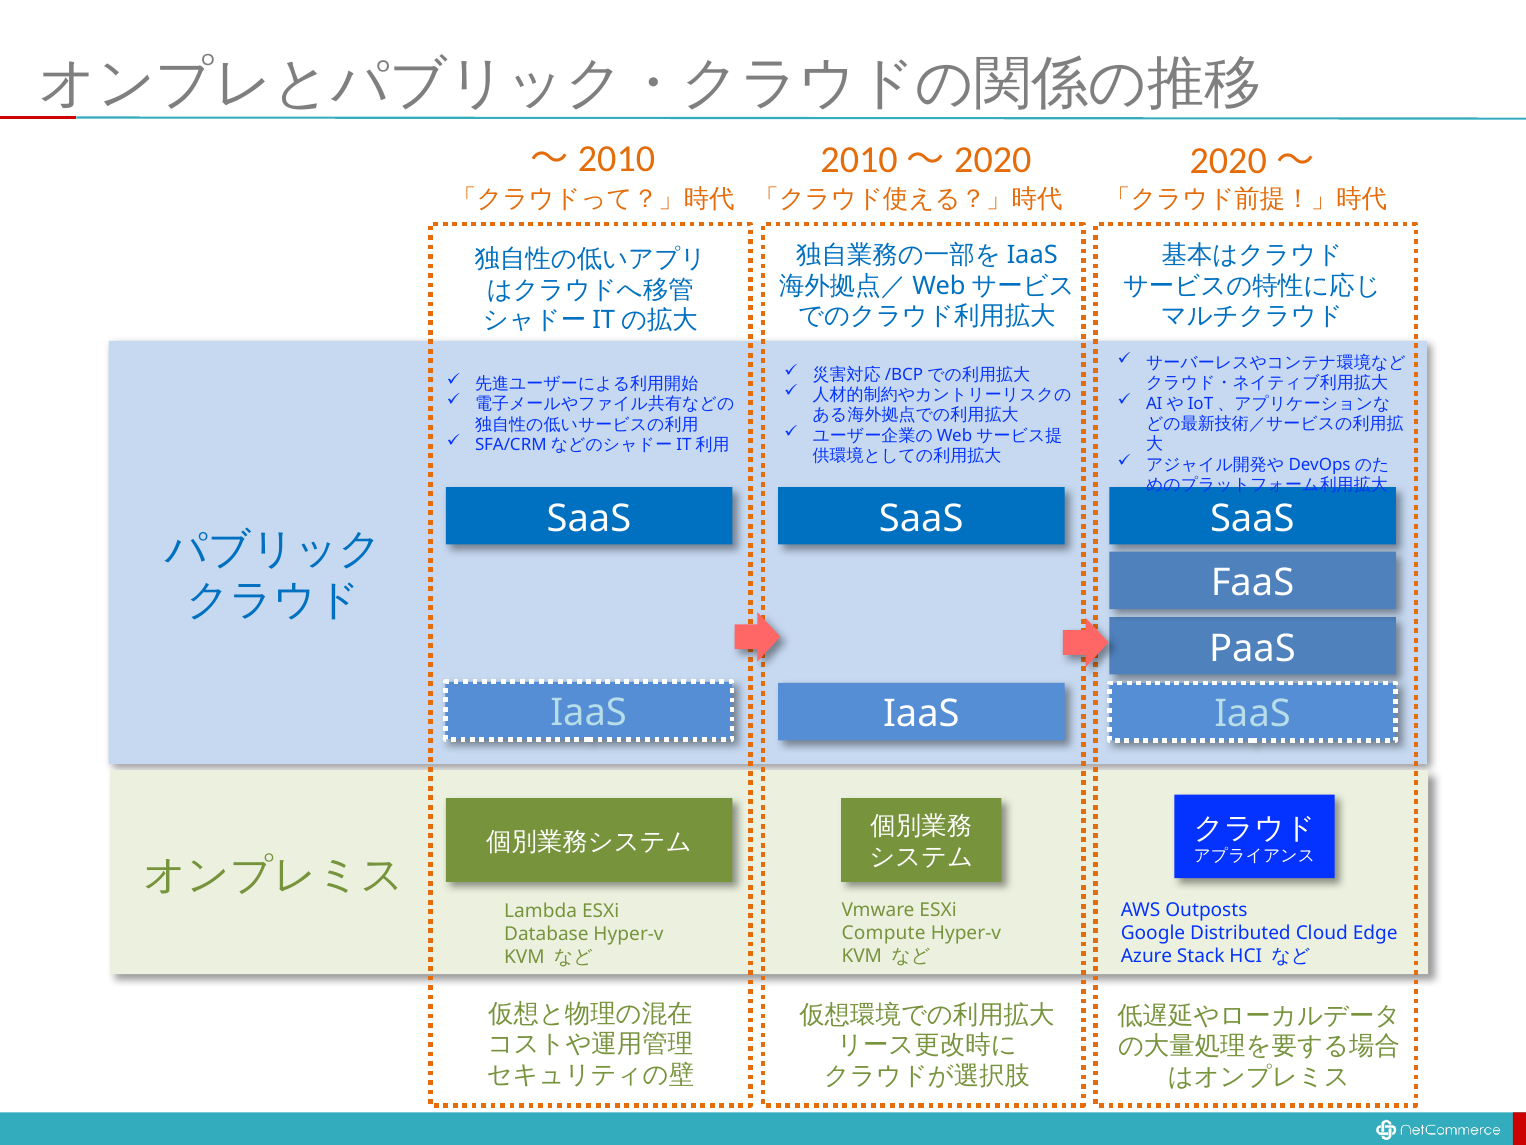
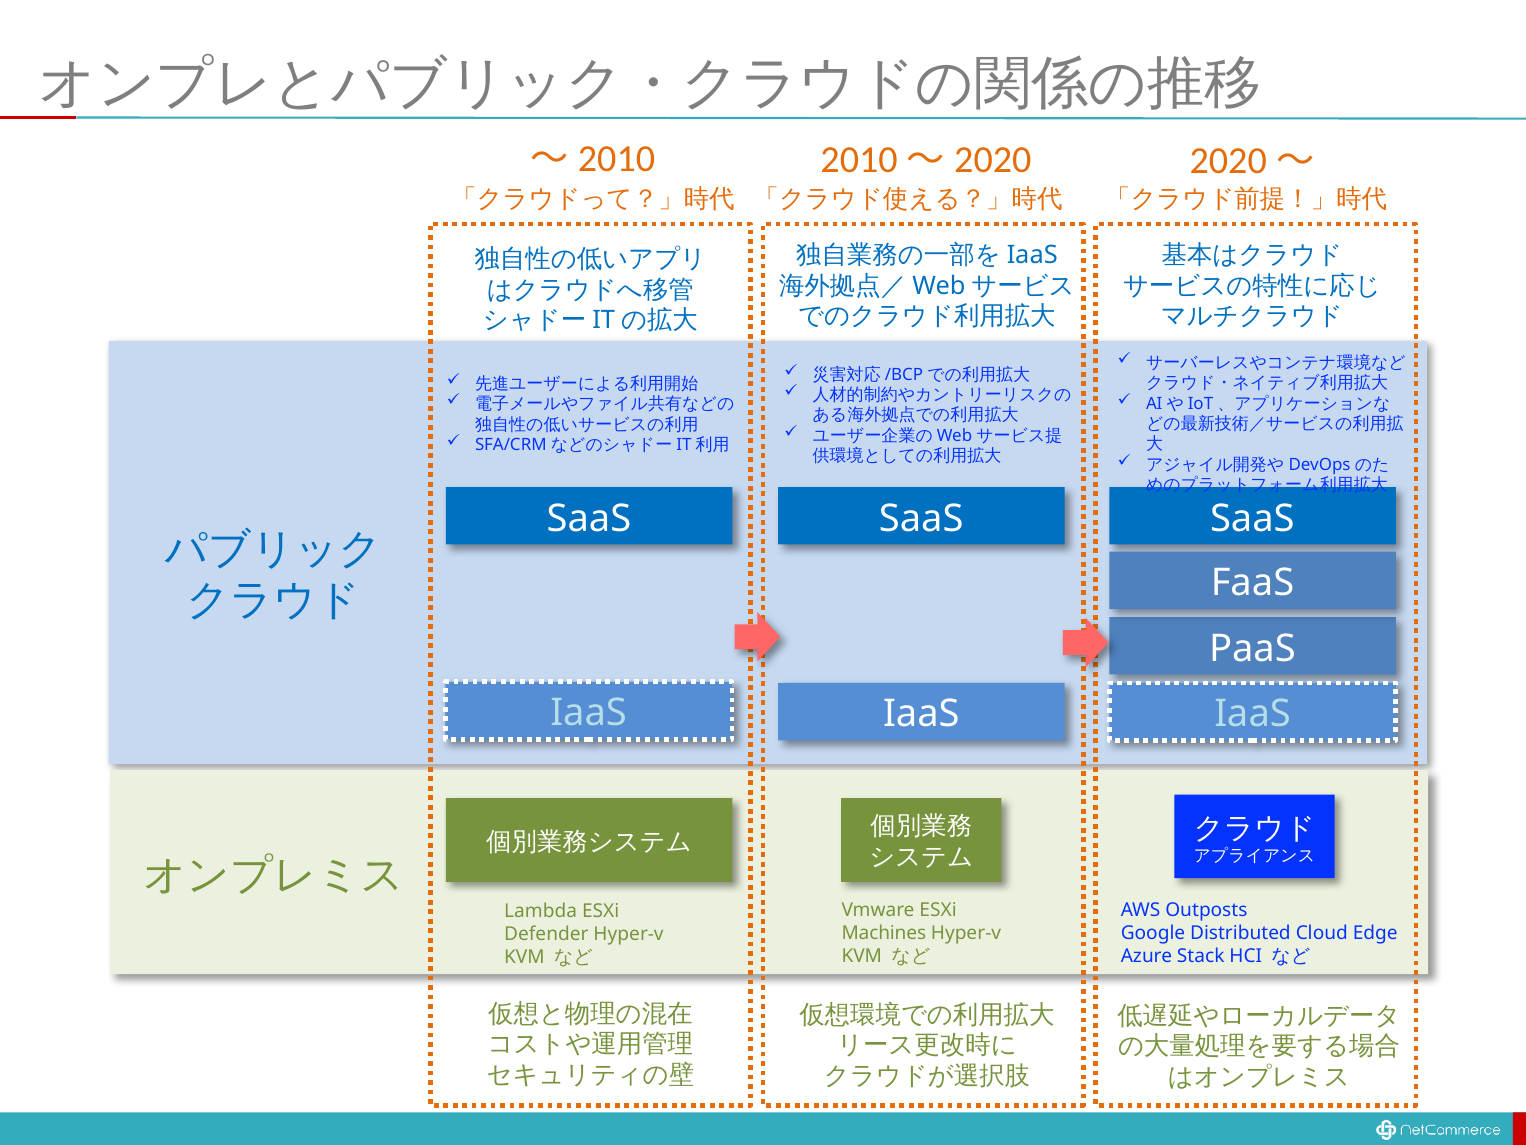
Compute: Compute -> Machines
Database: Database -> Defender
